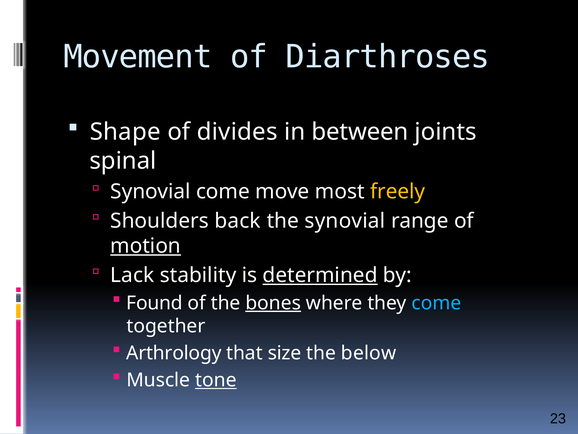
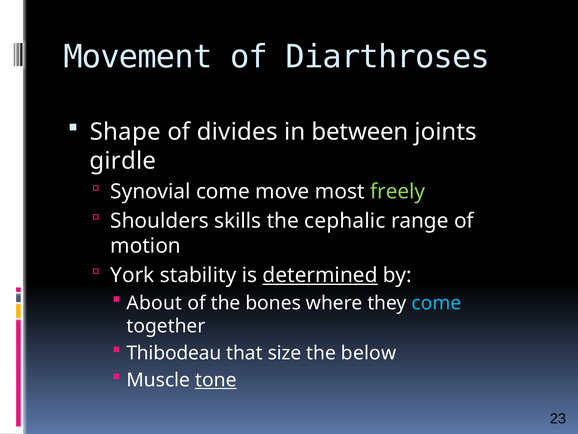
spinal: spinal -> girdle
freely colour: yellow -> light green
back: back -> skills
the synovial: synovial -> cephalic
motion underline: present -> none
Lack: Lack -> York
Found: Found -> About
bones underline: present -> none
Arthrology: Arthrology -> Thibodeau
